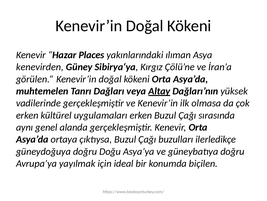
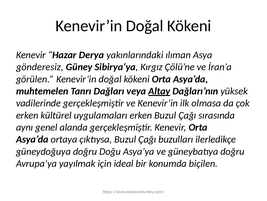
Places: Places -> Derya
kenevirden: kenevirden -> gönderesiz
